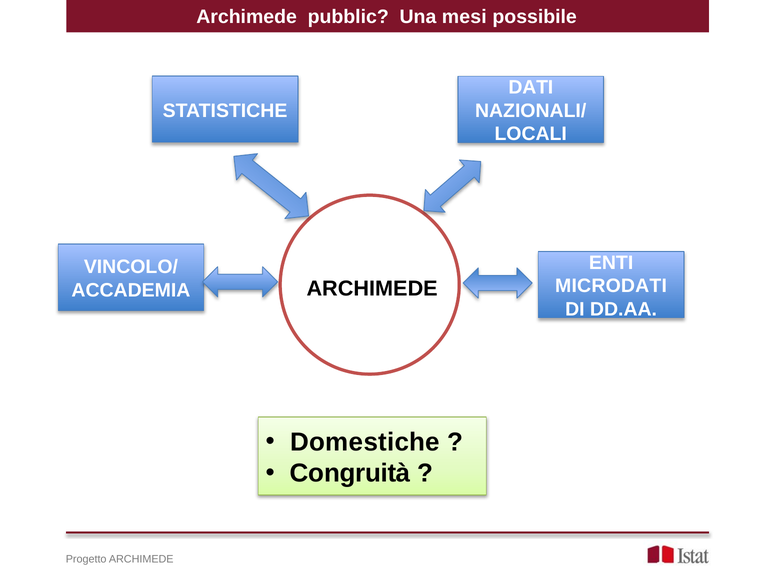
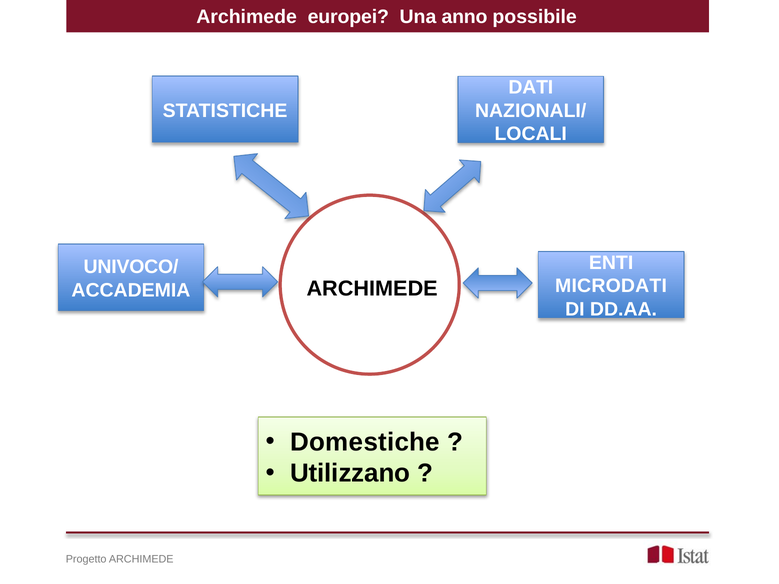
pubblic: pubblic -> europei
mesi: mesi -> anno
VINCOLO/: VINCOLO/ -> UNIVOCO/
Congruità: Congruità -> Utilizzano
